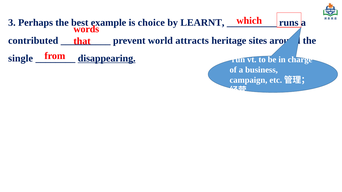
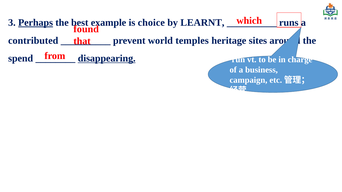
Perhaps underline: none -> present
words: words -> found
attracts: attracts -> temples
single: single -> spend
